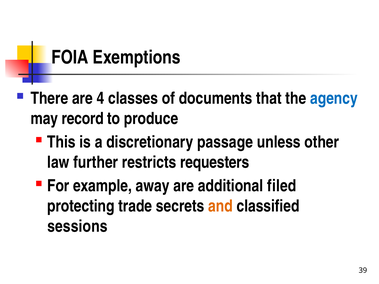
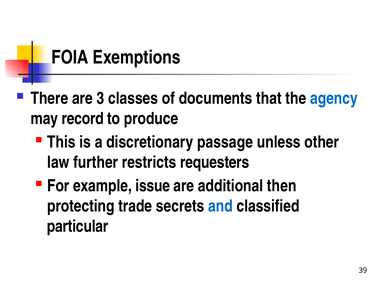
4: 4 -> 3
away: away -> issue
filed: filed -> then
and colour: orange -> blue
sessions: sessions -> particular
